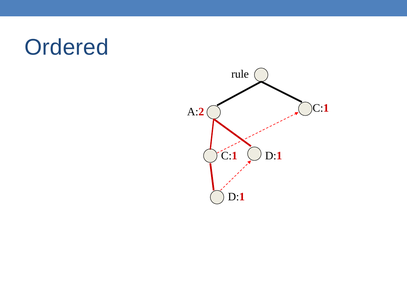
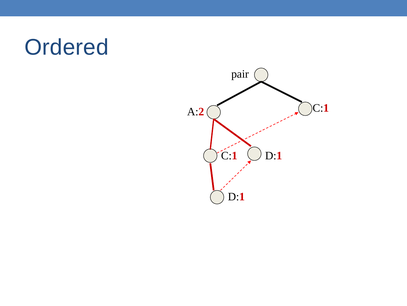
rule: rule -> pair
